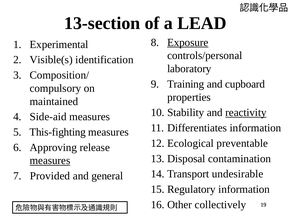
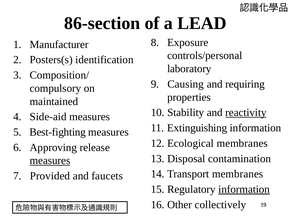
13-section: 13-section -> 86-section
Exposure underline: present -> none
Experimental: Experimental -> Manufacturer
Visible(s: Visible(s -> Posters(s
Training: Training -> Causing
cupboard: cupboard -> requiring
Differentiates: Differentiates -> Extinguishing
This-fighting: This-fighting -> Best-fighting
preventable at (242, 143): preventable -> membranes
undesirable at (238, 173): undesirable -> membranes
general: general -> faucets
information at (244, 189) underline: none -> present
